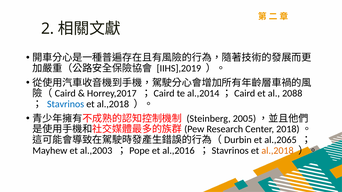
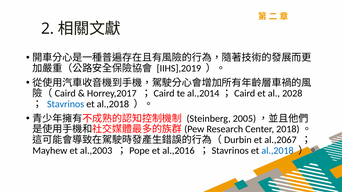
2088: 2088 -> 2028
al.,2065: al.,2065 -> al.,2067
al.,2018 at (277, 151) colour: orange -> blue
